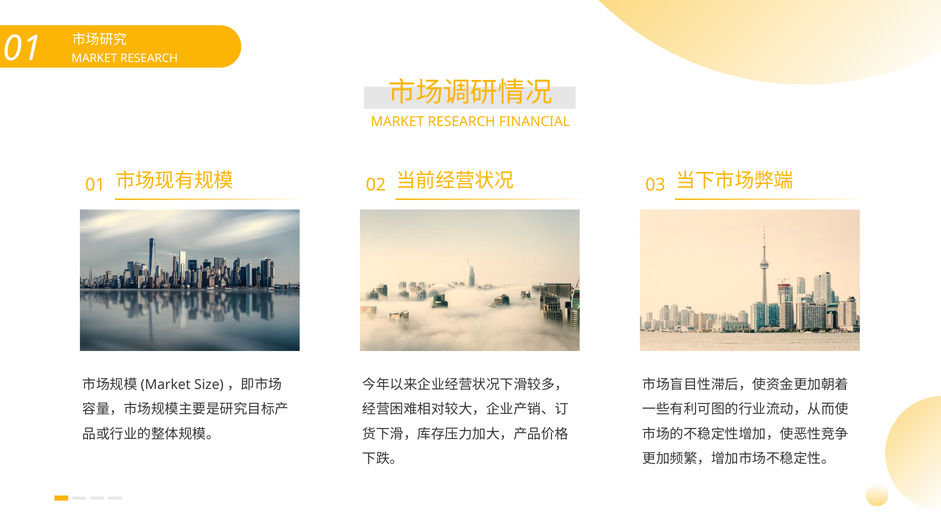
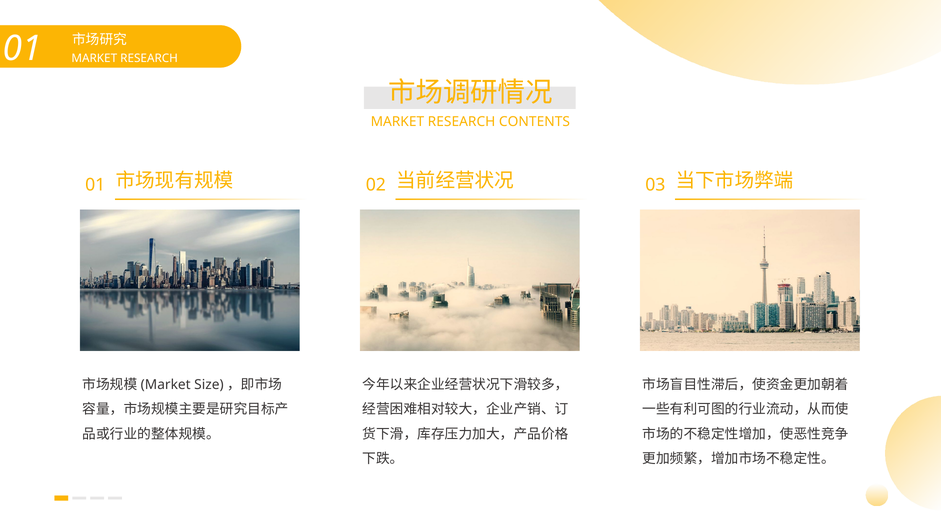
FINANCIAL: FINANCIAL -> CONTENTS
